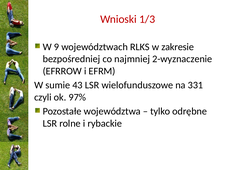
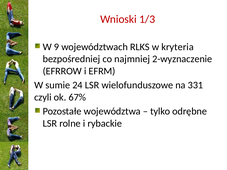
zakresie: zakresie -> kryteria
43: 43 -> 24
97%: 97% -> 67%
